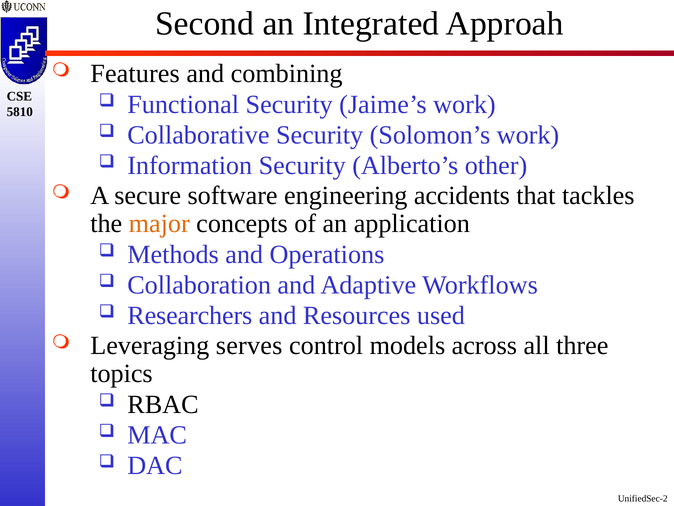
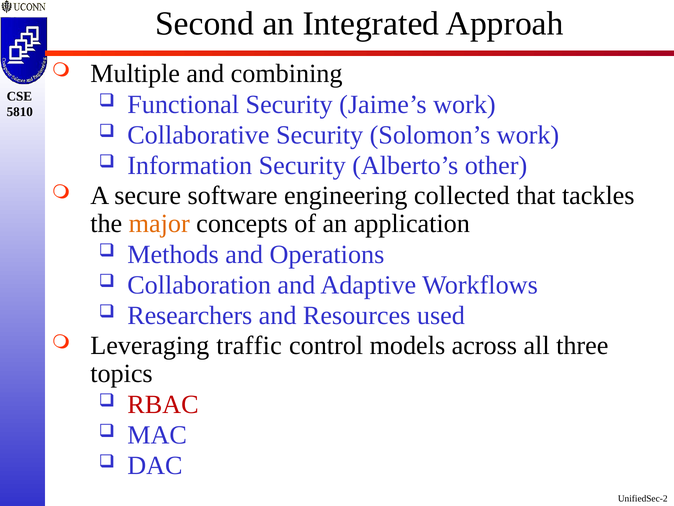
Features: Features -> Multiple
accidents: accidents -> collected
serves: serves -> traffic
RBAC colour: black -> red
